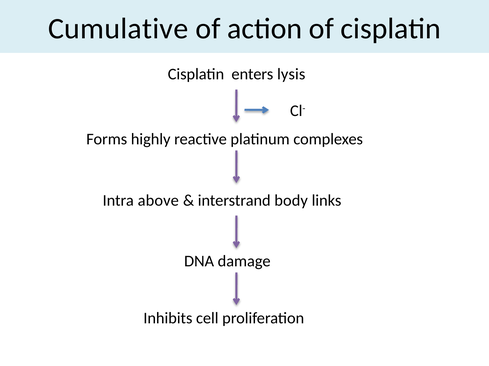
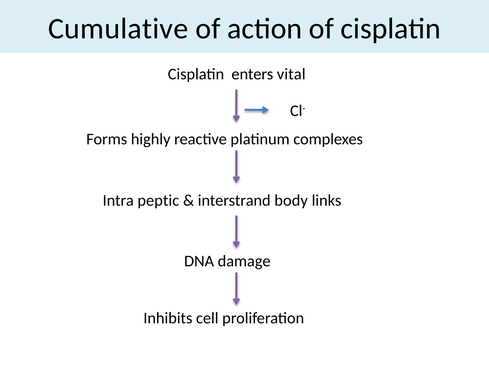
lysis: lysis -> vital
above: above -> peptic
